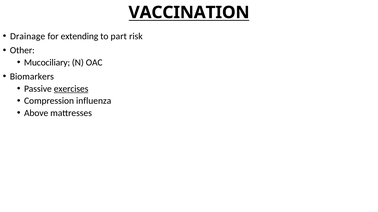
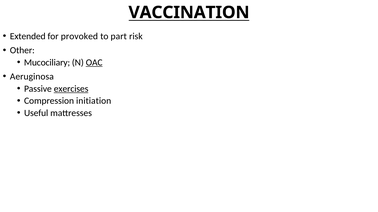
Drainage: Drainage -> Extended
extending: extending -> provoked
OAC underline: none -> present
Biomarkers: Biomarkers -> Aeruginosa
influenza: influenza -> initiation
Above: Above -> Useful
